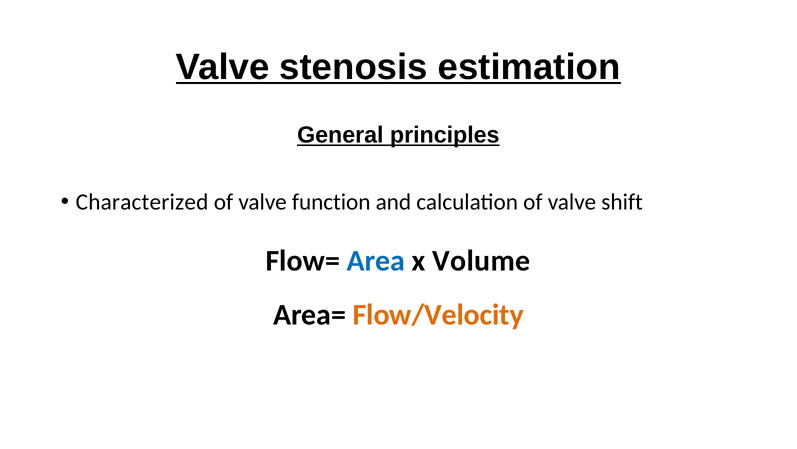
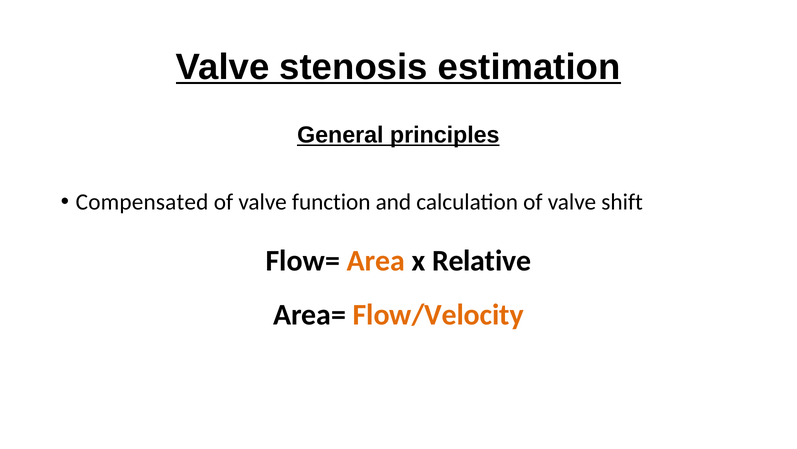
Characterized: Characterized -> Compensated
Area colour: blue -> orange
Volume: Volume -> Relative
